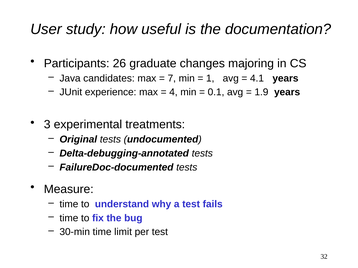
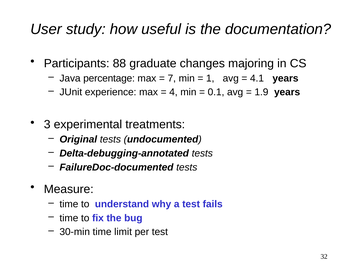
26: 26 -> 88
candidates: candidates -> percentage
